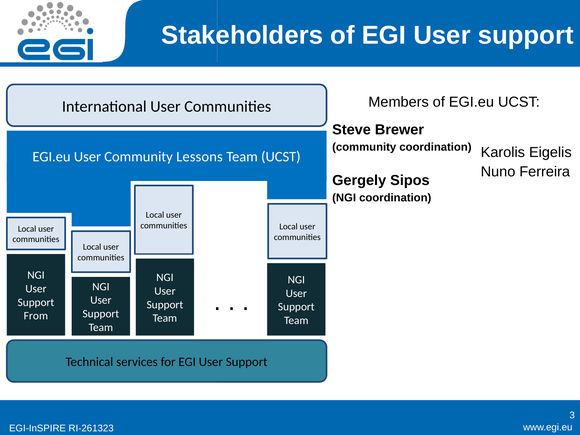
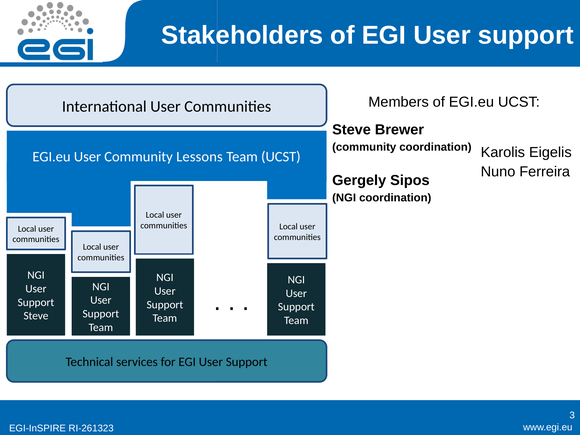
From at (36, 316): From -> Steve
